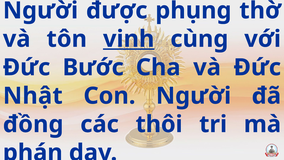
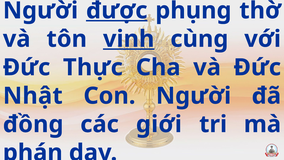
được underline: none -> present
Bước: Bước -> Thực
thôi: thôi -> giới
